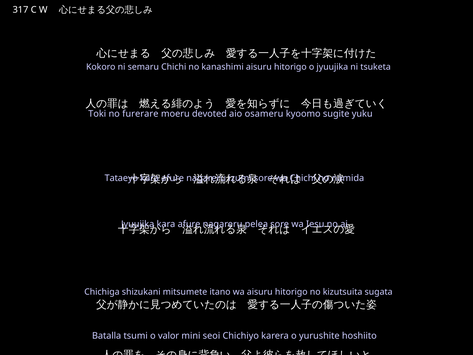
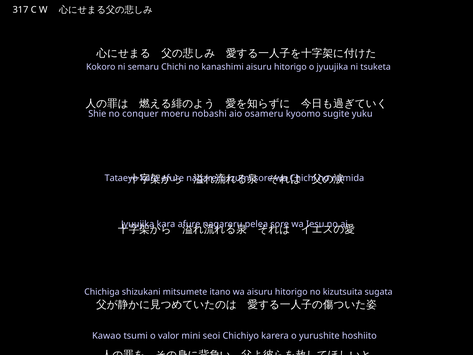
Toki: Toki -> Shie
furerare: furerare -> conquer
devoted: devoted -> nobashi
Batalla: Batalla -> Kawao
